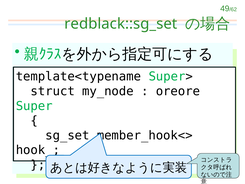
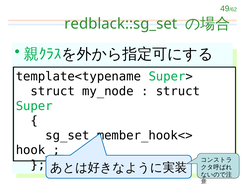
oreore at (178, 91): oreore -> struct
